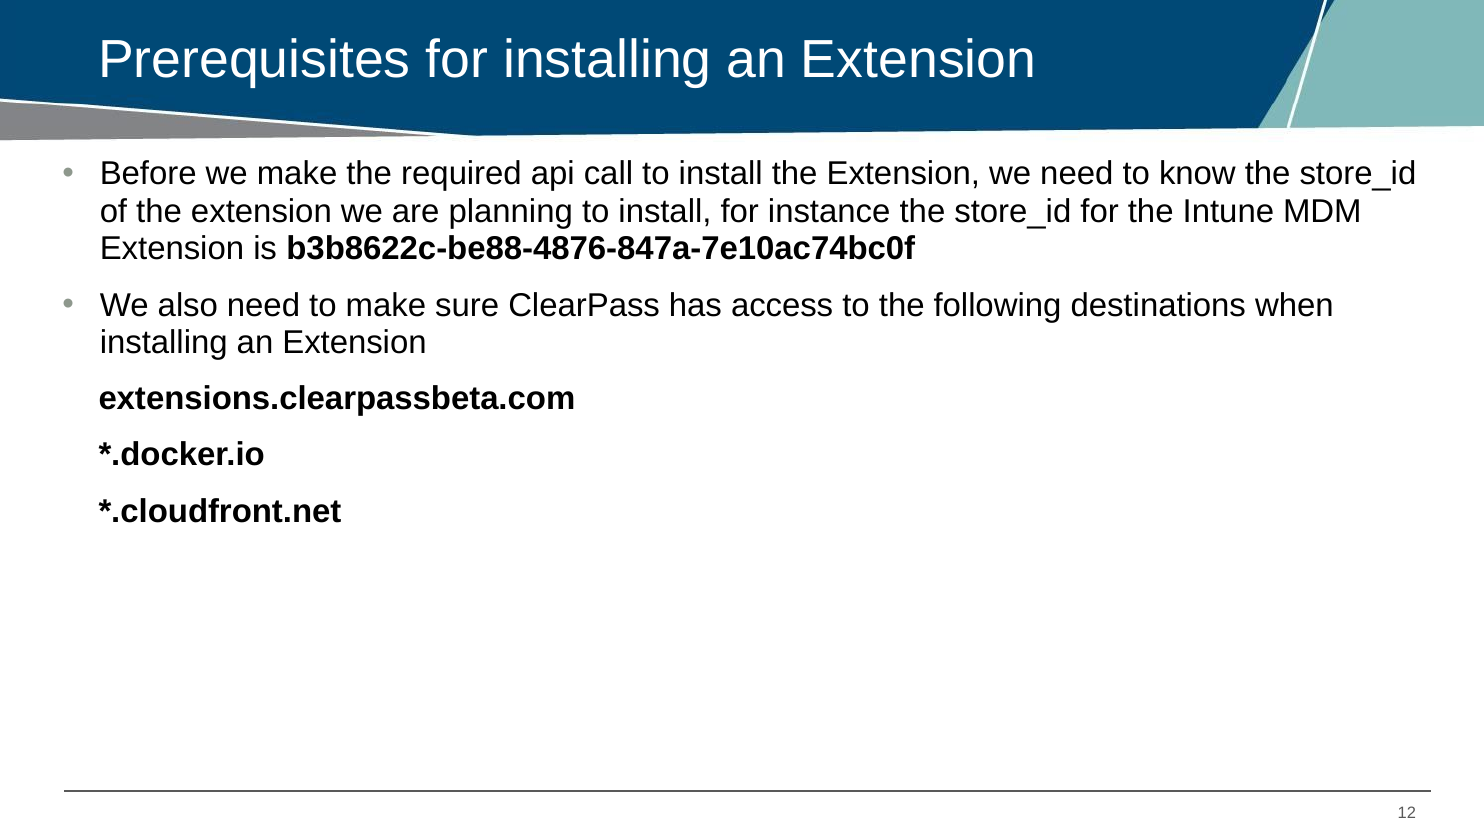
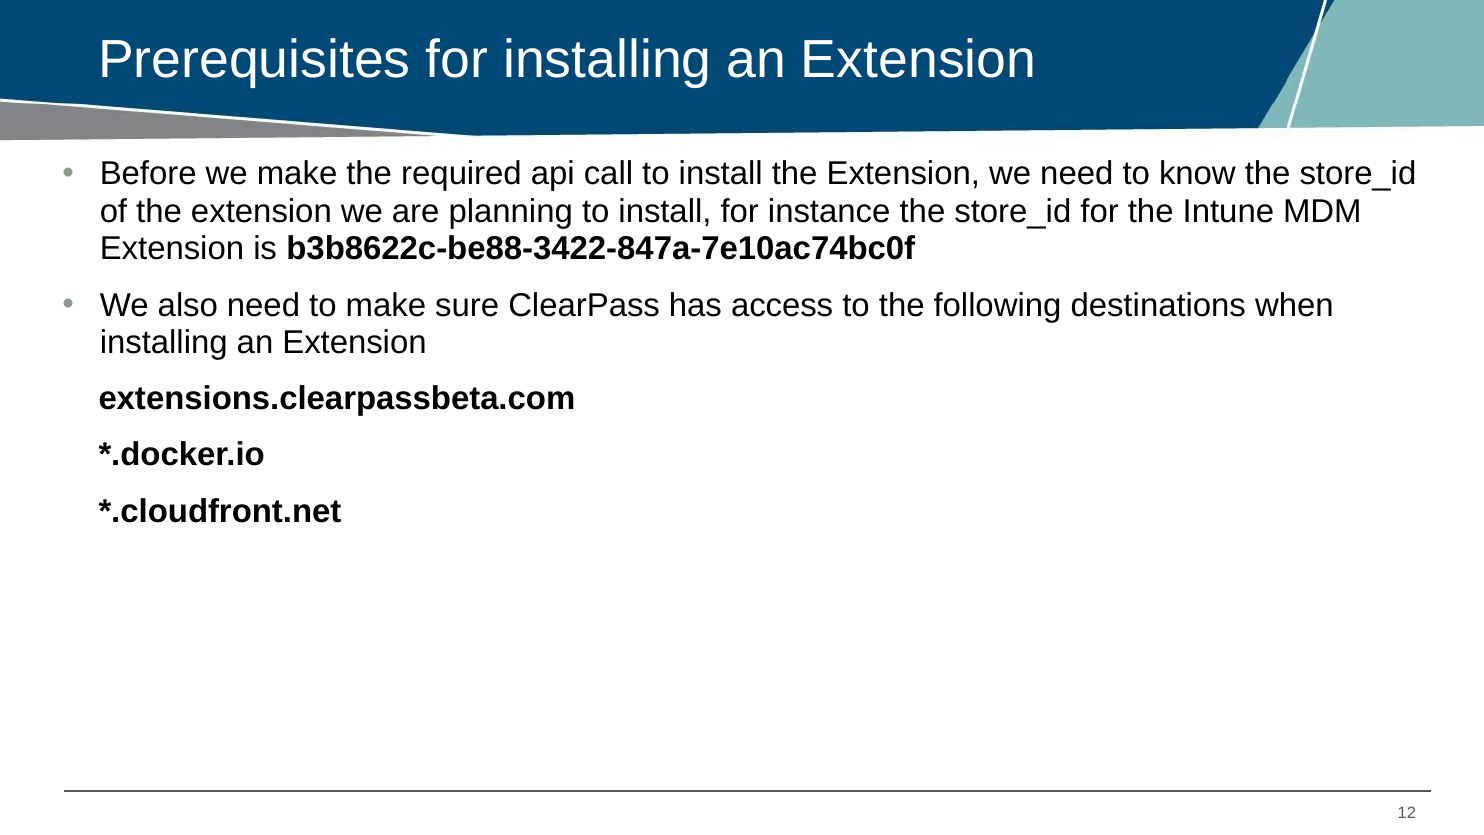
b3b8622c-be88-4876-847a-7e10ac74bc0f: b3b8622c-be88-4876-847a-7e10ac74bc0f -> b3b8622c-be88-3422-847a-7e10ac74bc0f
